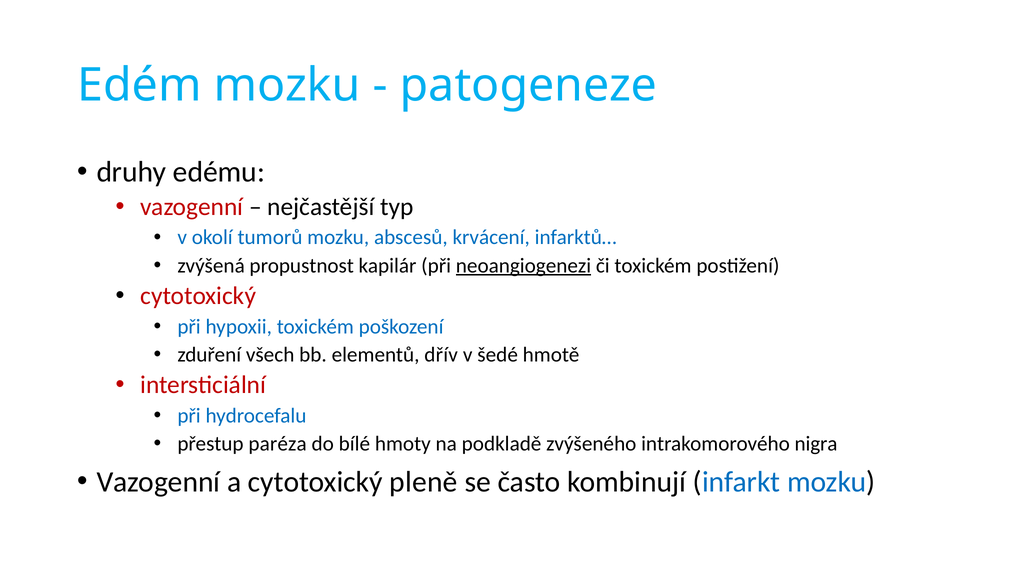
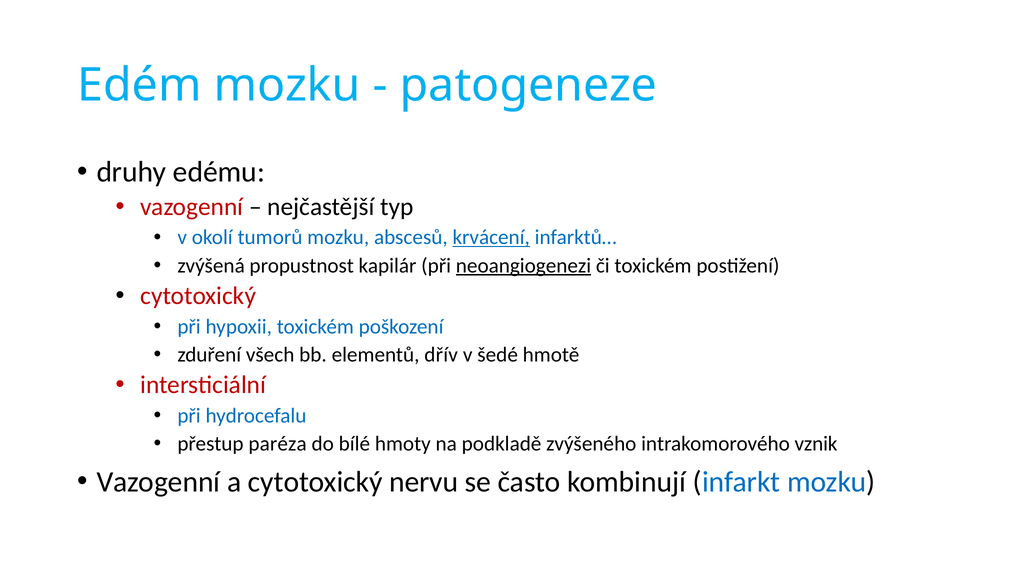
krvácení underline: none -> present
nigra: nigra -> vznik
pleně: pleně -> nervu
